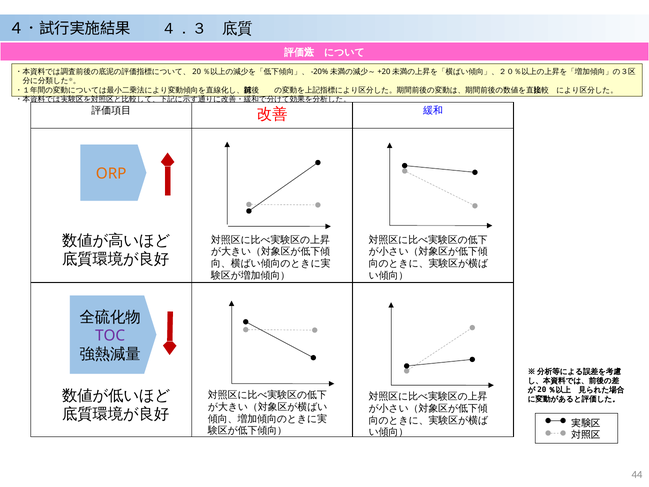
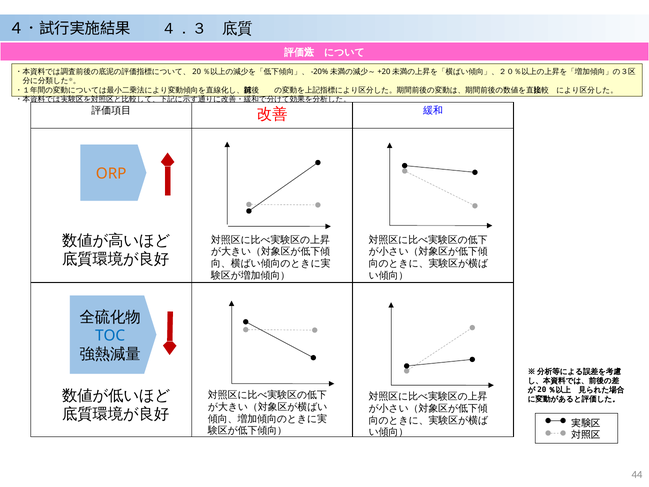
TOC colour: purple -> blue
